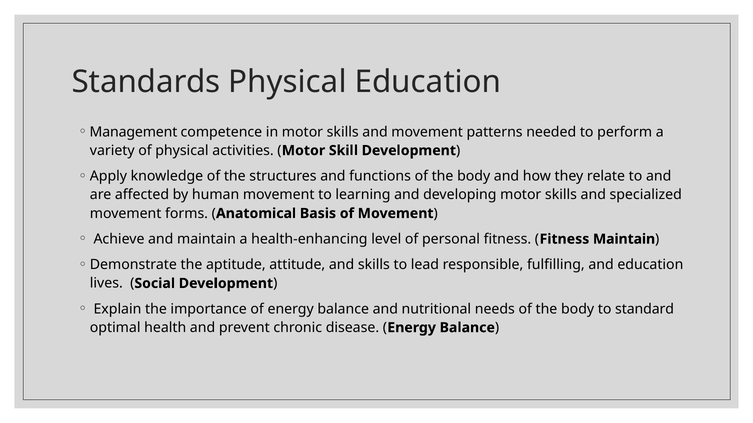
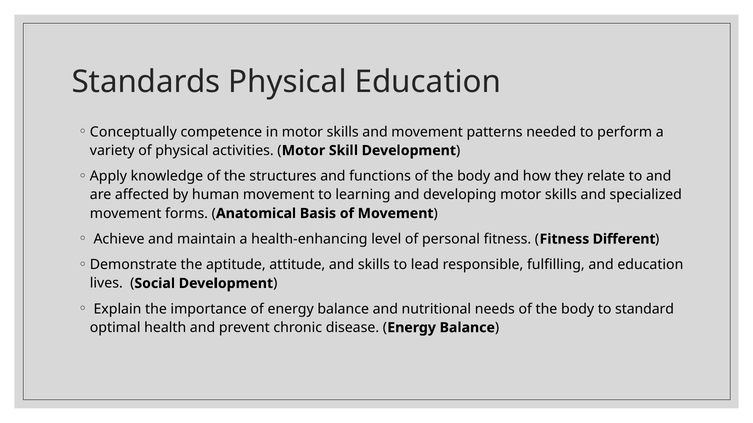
Management: Management -> Conceptually
Fitness Maintain: Maintain -> Different
